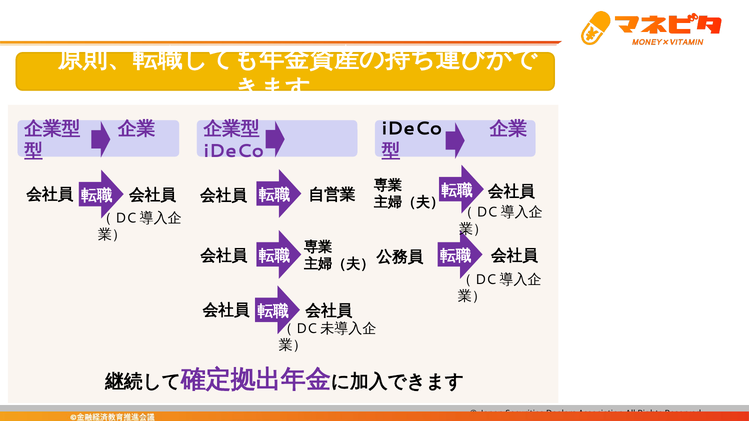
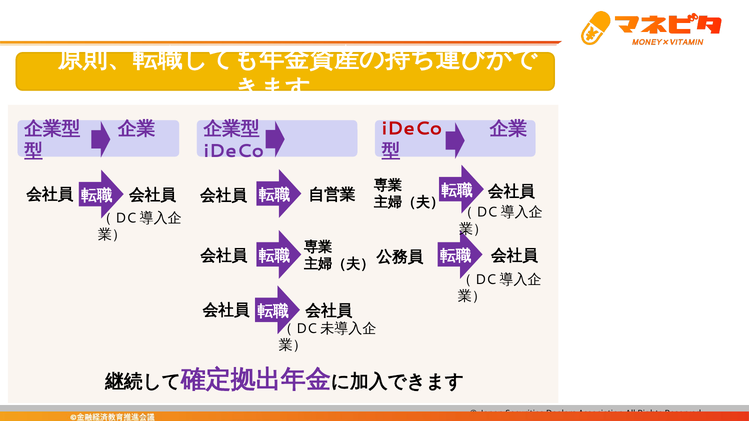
iDeCo at (412, 129) colour: black -> red
